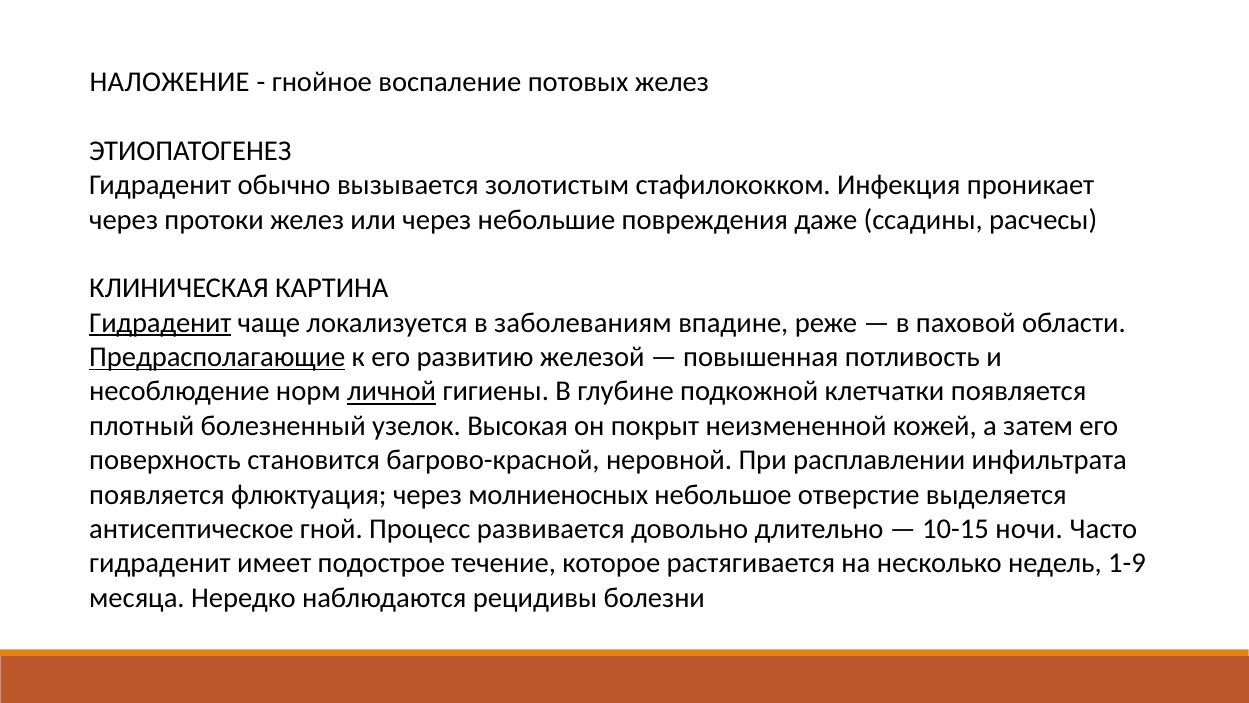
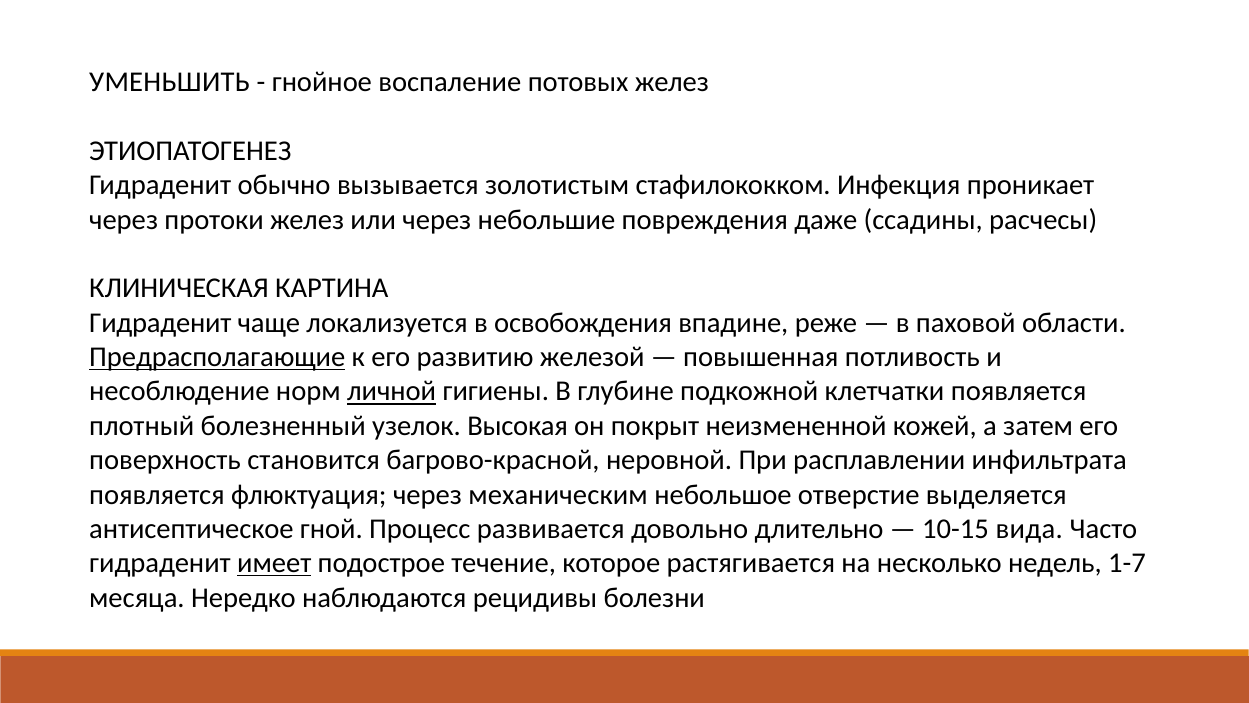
НАЛОЖЕНИЕ: НАЛОЖЕНИЕ -> УМЕНЬШИТЬ
Гидраденит at (160, 323) underline: present -> none
заболеваниям: заболеваниям -> освобождения
молниеносных: молниеносных -> механическим
ночи: ночи -> вида
имеет underline: none -> present
1-9: 1-9 -> 1-7
